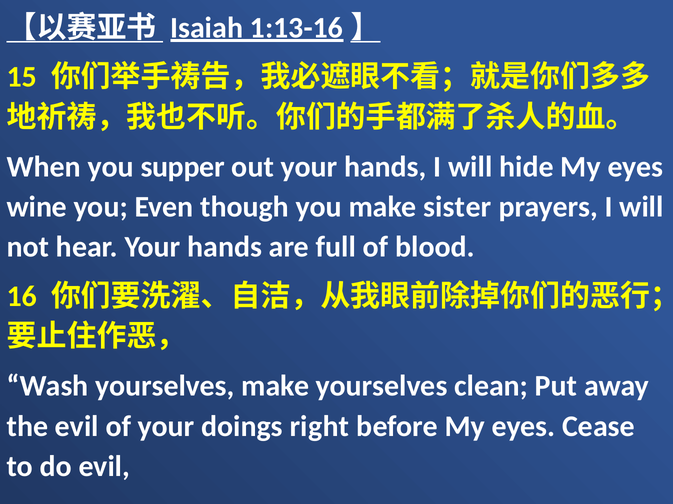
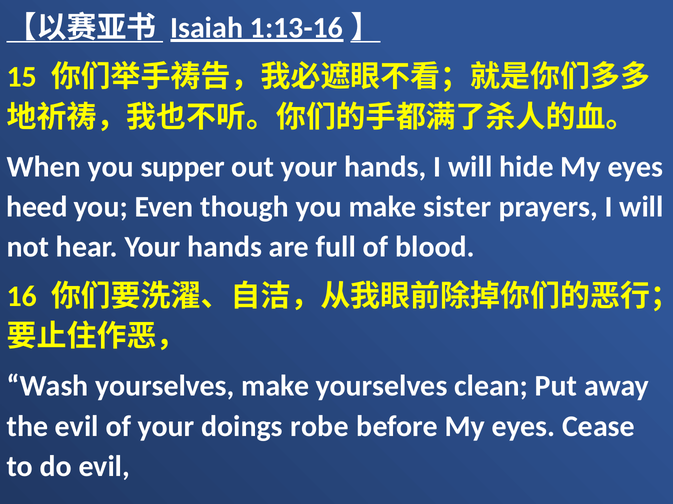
wine: wine -> heed
right: right -> robe
